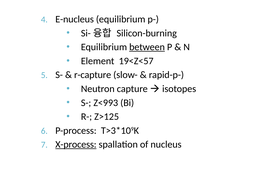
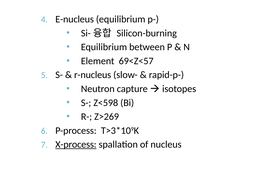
between underline: present -> none
19<Z<57: 19<Z<57 -> 69<Z<57
r-capture: r-capture -> r-nucleus
Z<993: Z<993 -> Z<598
Z>125: Z>125 -> Z>269
